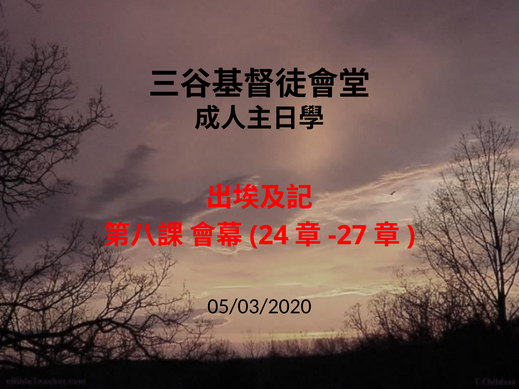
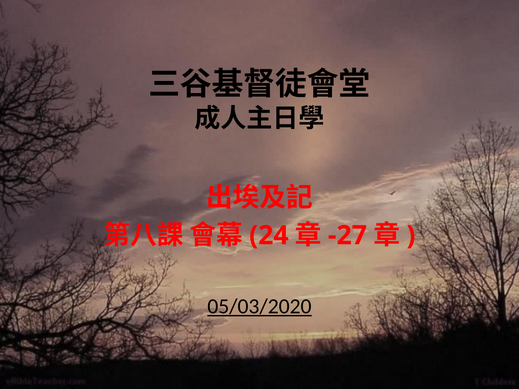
05/03/2020 underline: none -> present
